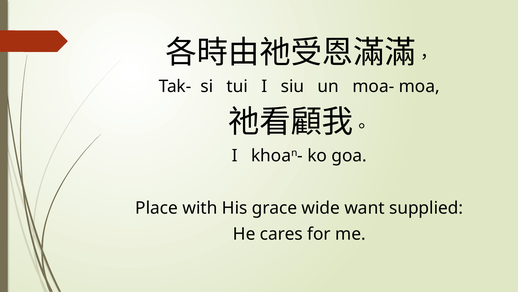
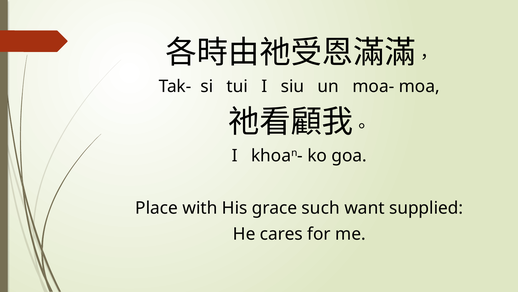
wide: wide -> such
